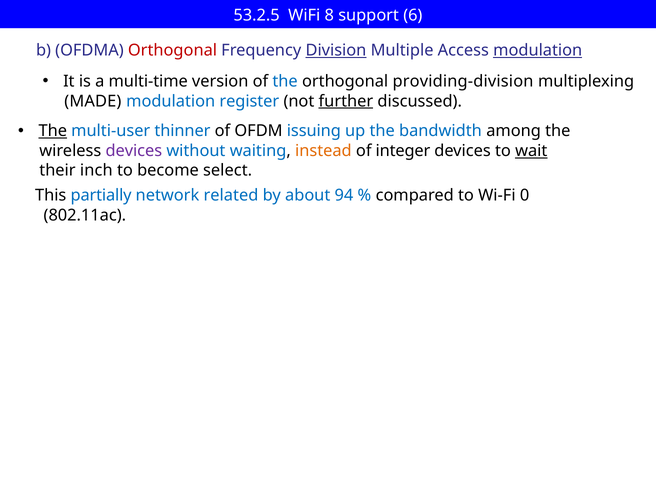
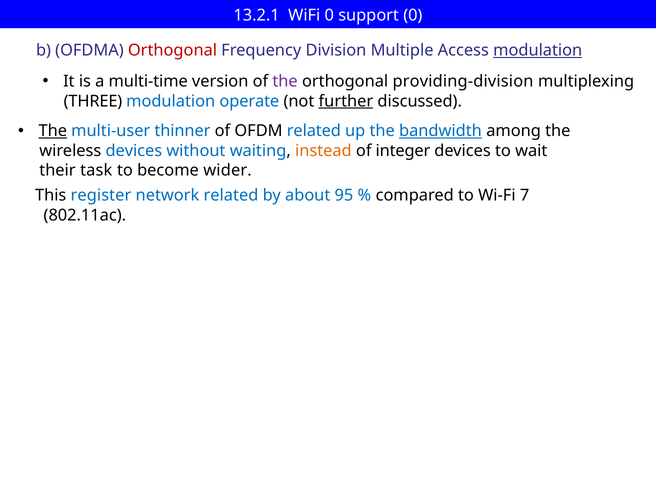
53.2.5: 53.2.5 -> 13.2.1
WiFi 8: 8 -> 0
support 6: 6 -> 0
Division underline: present -> none
the at (285, 81) colour: blue -> purple
MADE: MADE -> THREE
register: register -> operate
OFDM issuing: issuing -> related
bandwidth underline: none -> present
devices at (134, 151) colour: purple -> blue
wait underline: present -> none
inch: inch -> task
select: select -> wider
partially: partially -> register
94: 94 -> 95
0: 0 -> 7
